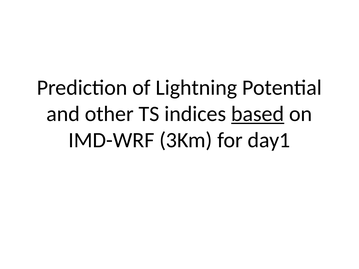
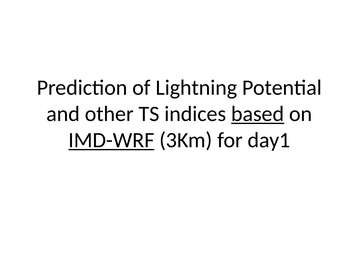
IMD-WRF underline: none -> present
